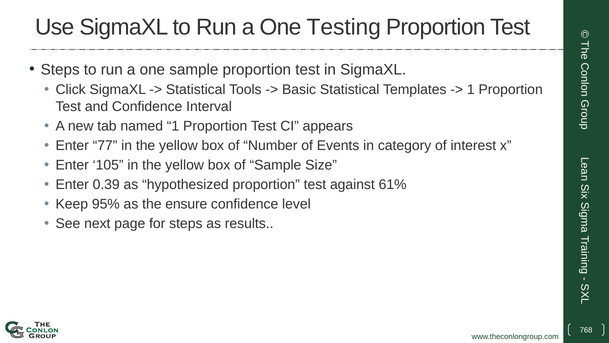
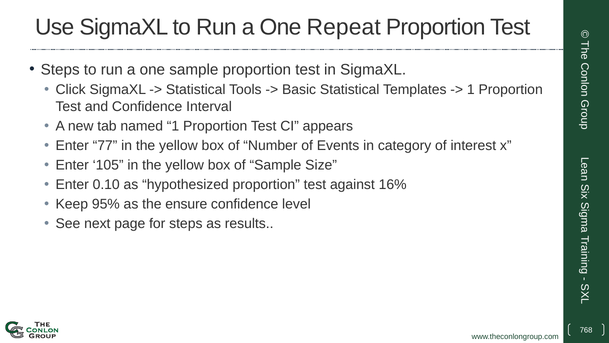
Testing: Testing -> Repeat
0.39: 0.39 -> 0.10
61%: 61% -> 16%
